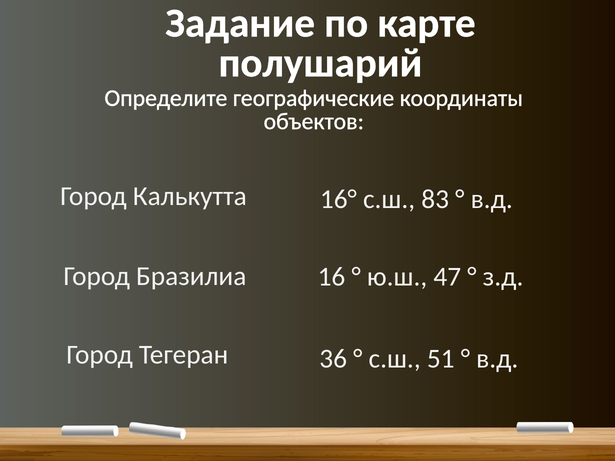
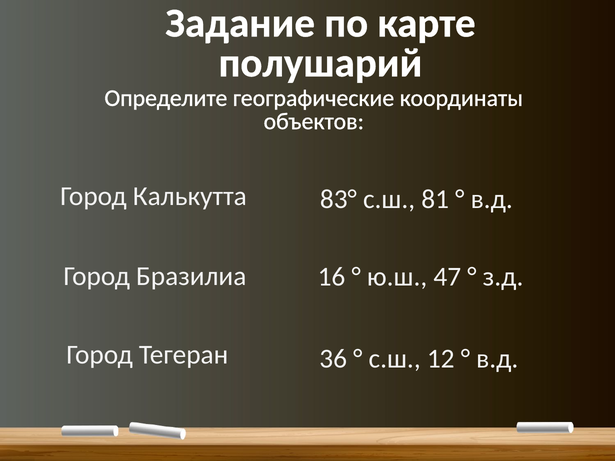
16°: 16° -> 83°
83: 83 -> 81
51: 51 -> 12
